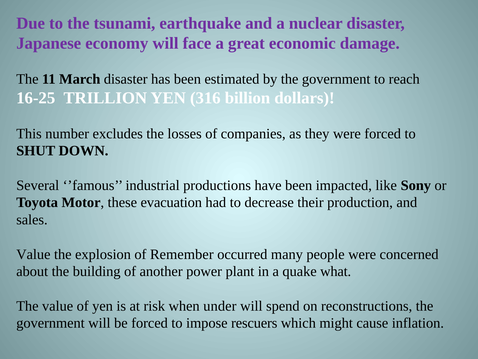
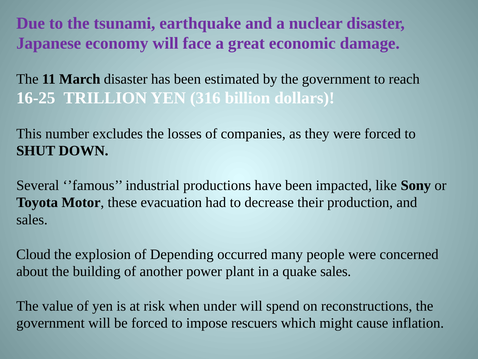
Value at (33, 254): Value -> Cloud
Remember: Remember -> Depending
quake what: what -> sales
